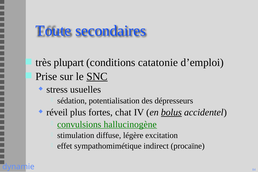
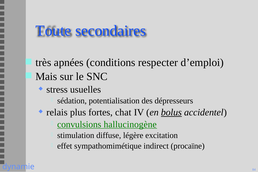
plupart: plupart -> apnées
catatonie: catatonie -> respecter
Prise: Prise -> Mais
SNC underline: present -> none
réveil: réveil -> relais
